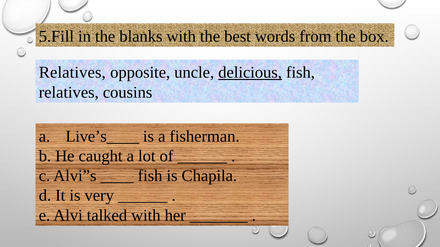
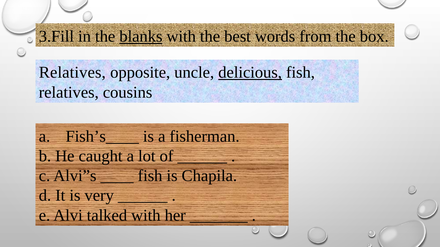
5.Fill: 5.Fill -> 3.Fill
blanks underline: none -> present
Live’s____: Live’s____ -> Fish’s____
